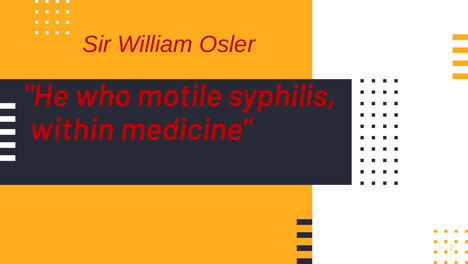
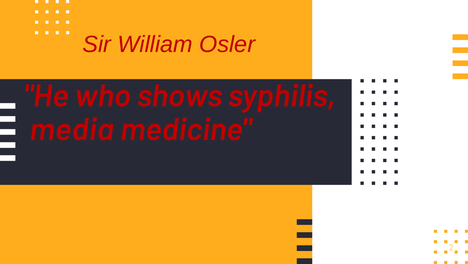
motile: motile -> shows
within: within -> media
